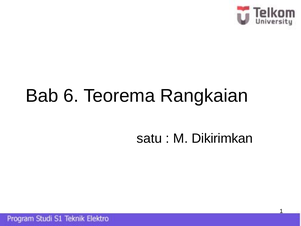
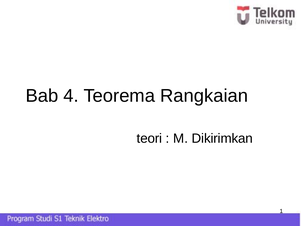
6: 6 -> 4
satu: satu -> teori
